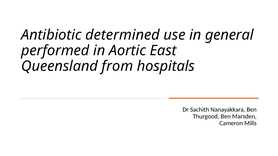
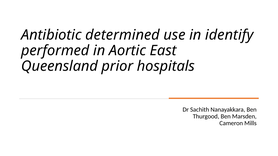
general: general -> identify
from: from -> prior
